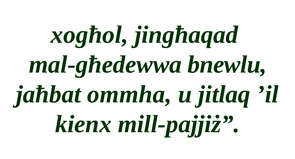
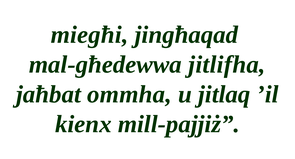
xogħol: xogħol -> miegħi
bnewlu: bnewlu -> jitlifha
